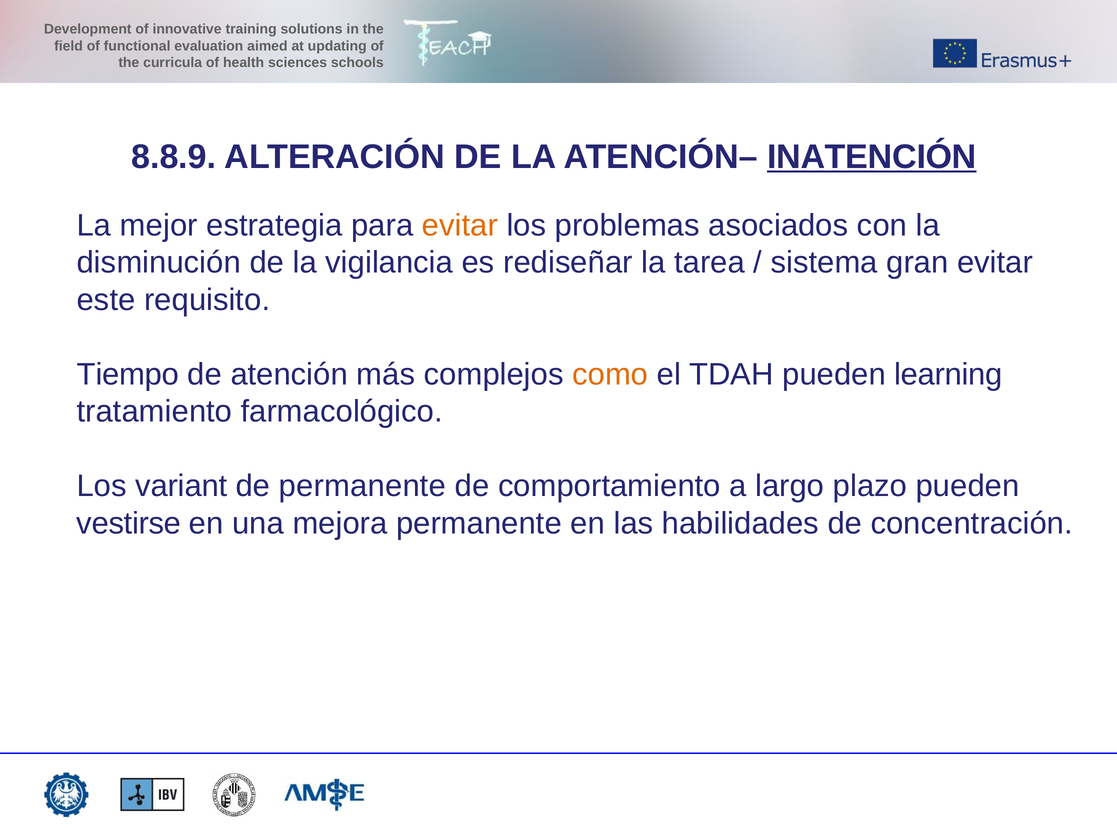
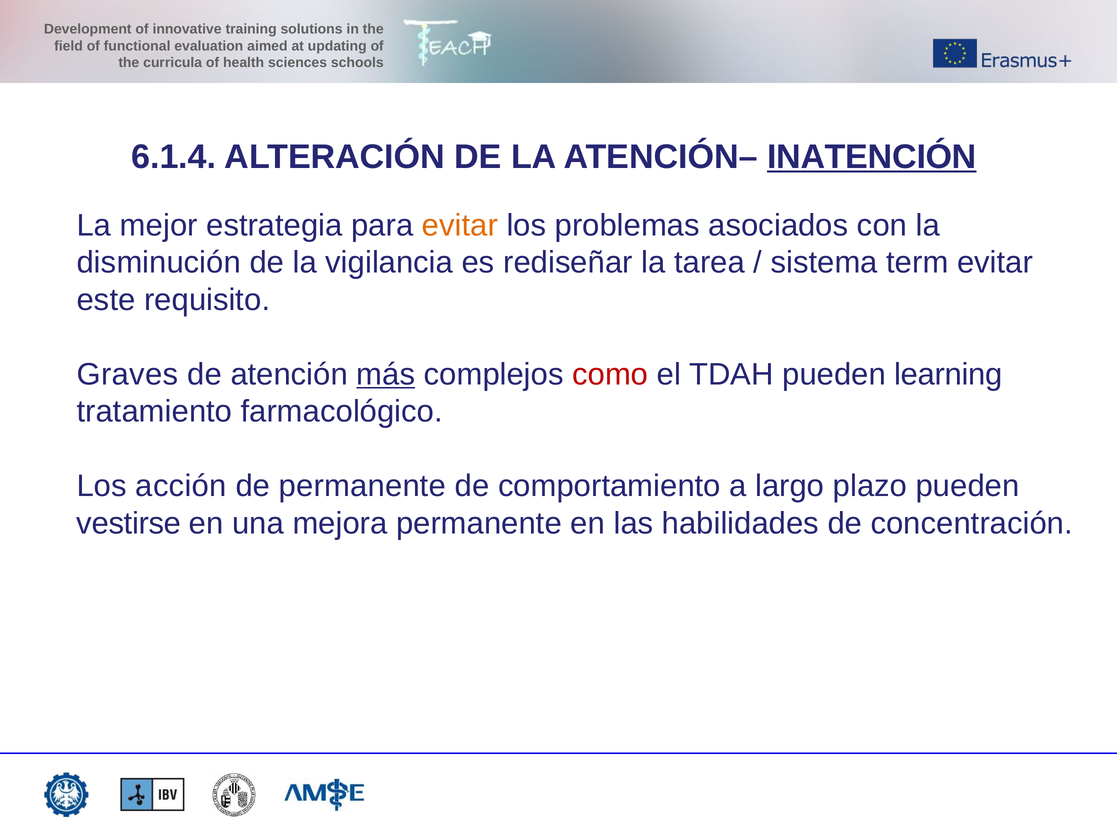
8.8.9: 8.8.9 -> 6.1.4
gran: gran -> term
Tiempo: Tiempo -> Graves
más underline: none -> present
como colour: orange -> red
variant: variant -> acción
